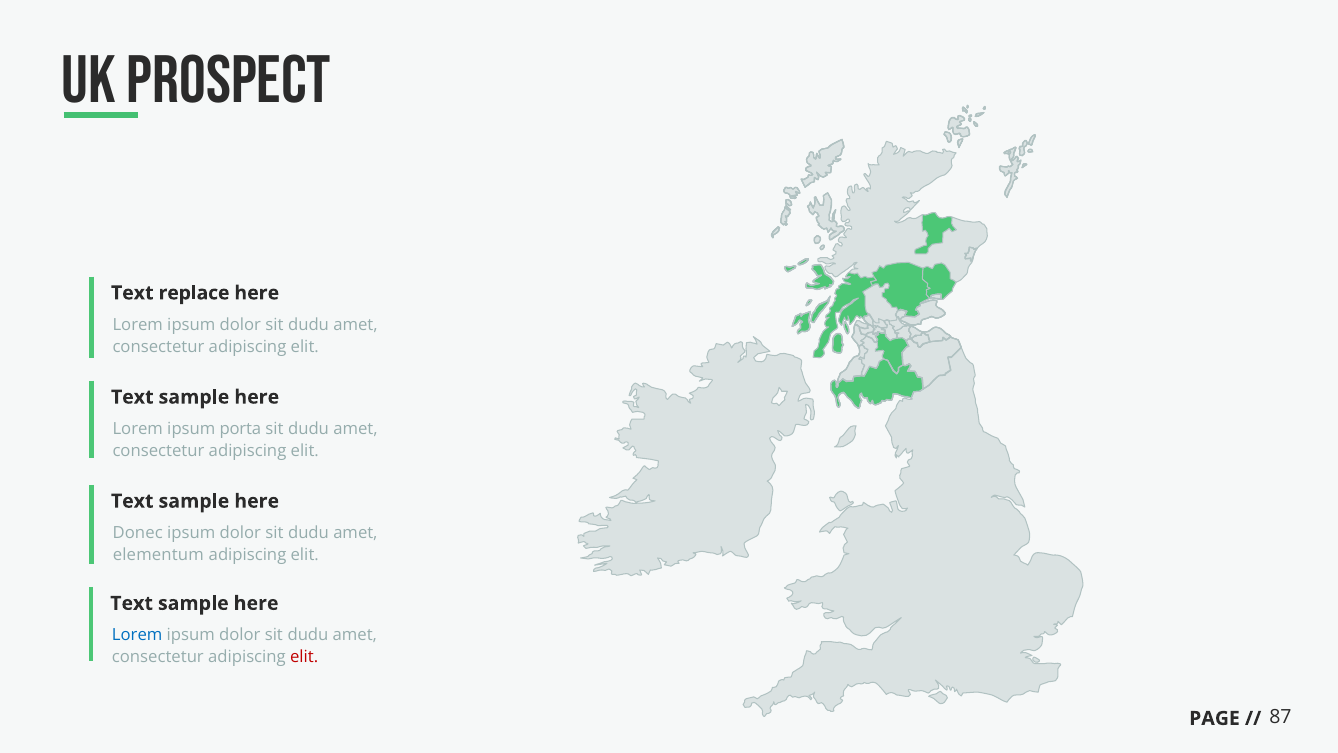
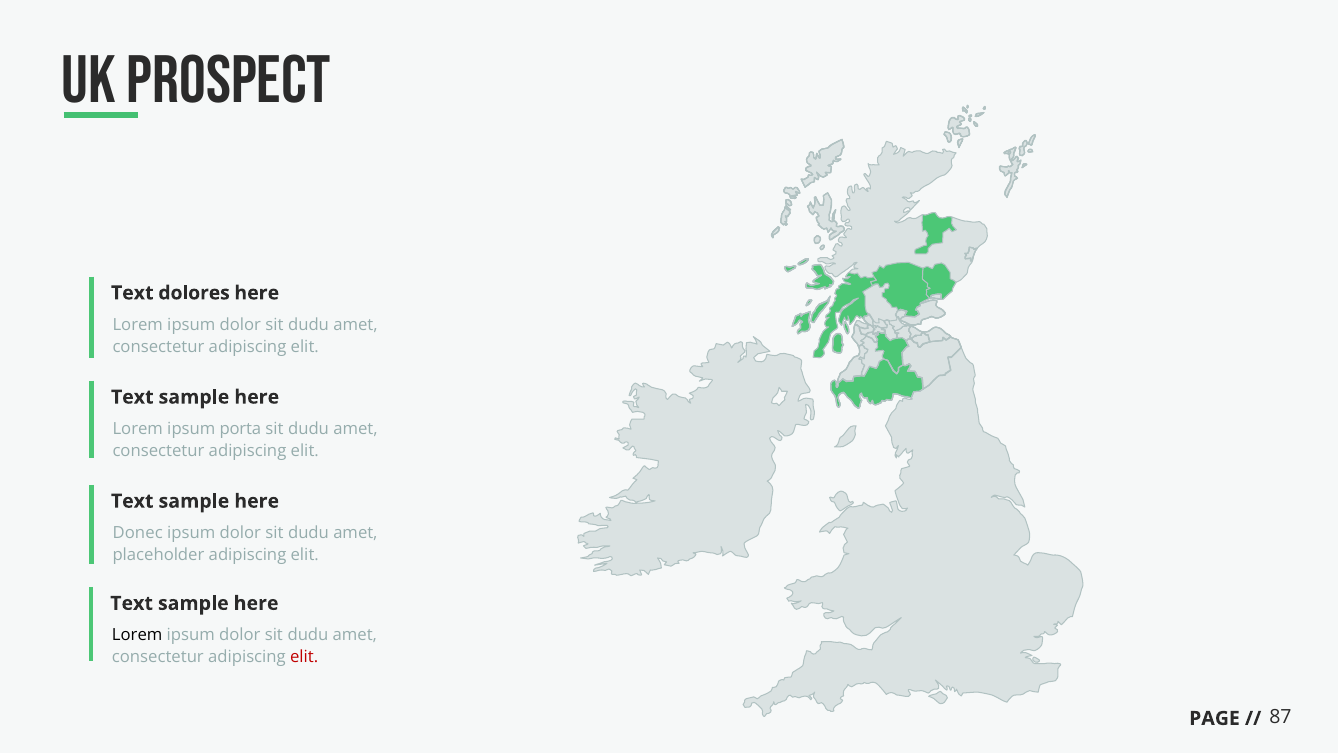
replace: replace -> dolores
elementum: elementum -> placeholder
Lorem at (137, 635) colour: blue -> black
